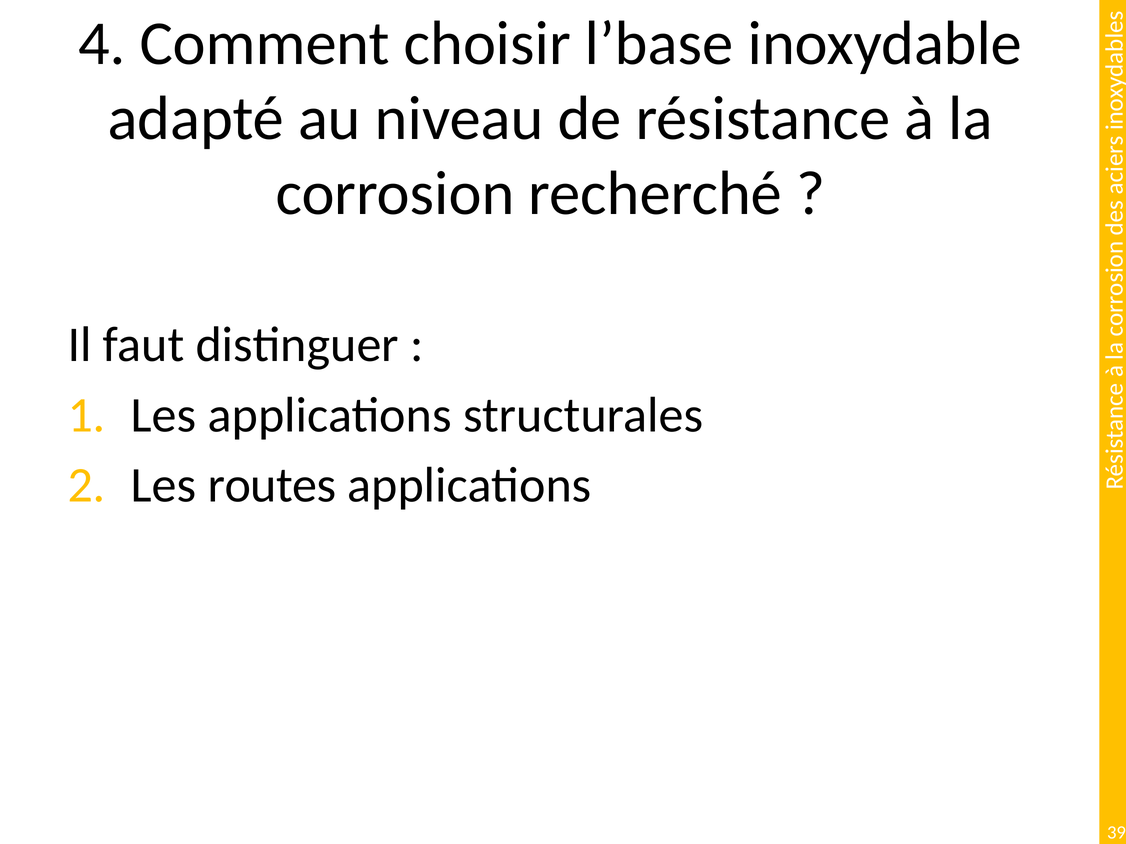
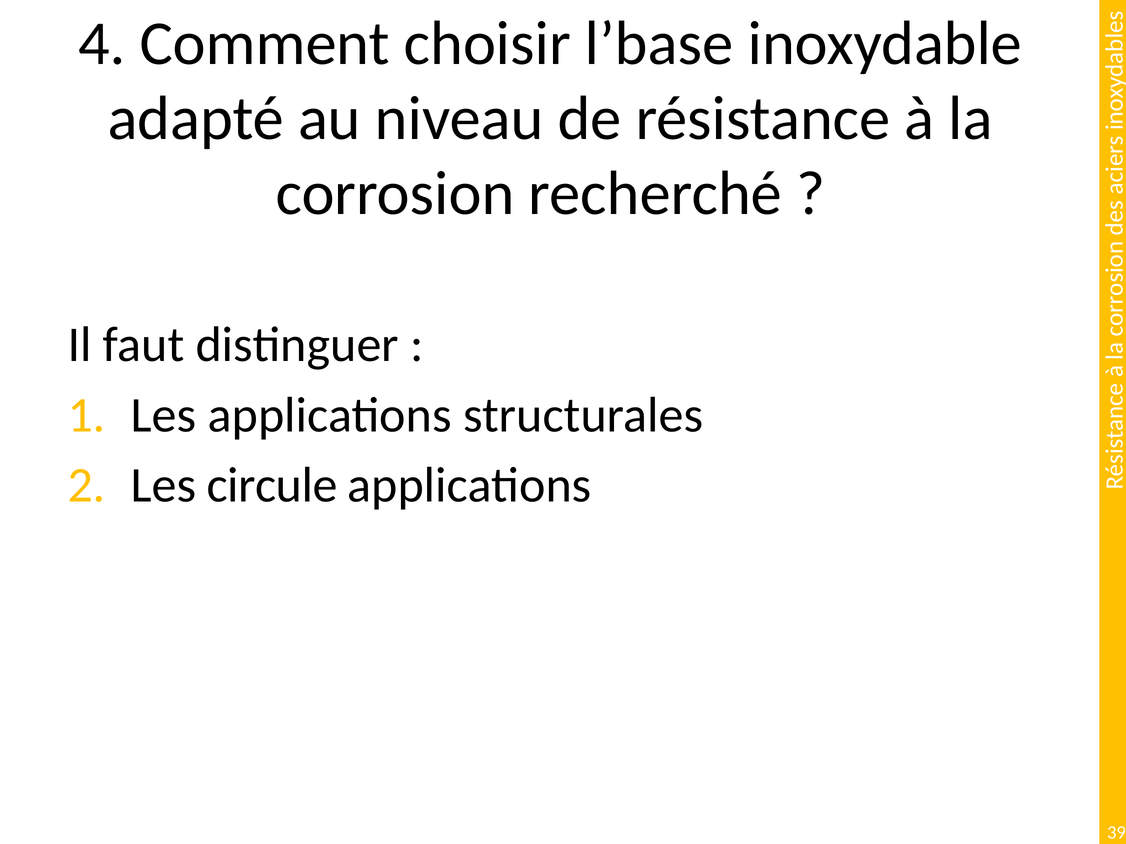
routes: routes -> circule
